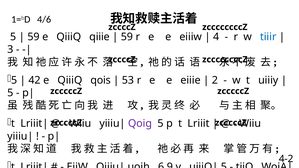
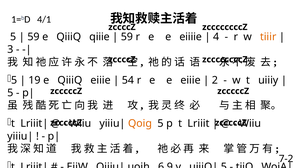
4/6: 4/6 -> 4/1
eiiiw: eiiiw -> eiiiie
tiiir colour: blue -> orange
42: 42 -> 19
QiiiQ qois: qois -> eiiie
53: 53 -> 54
Qoig colour: purple -> orange
4-2: 4-2 -> 7-2
